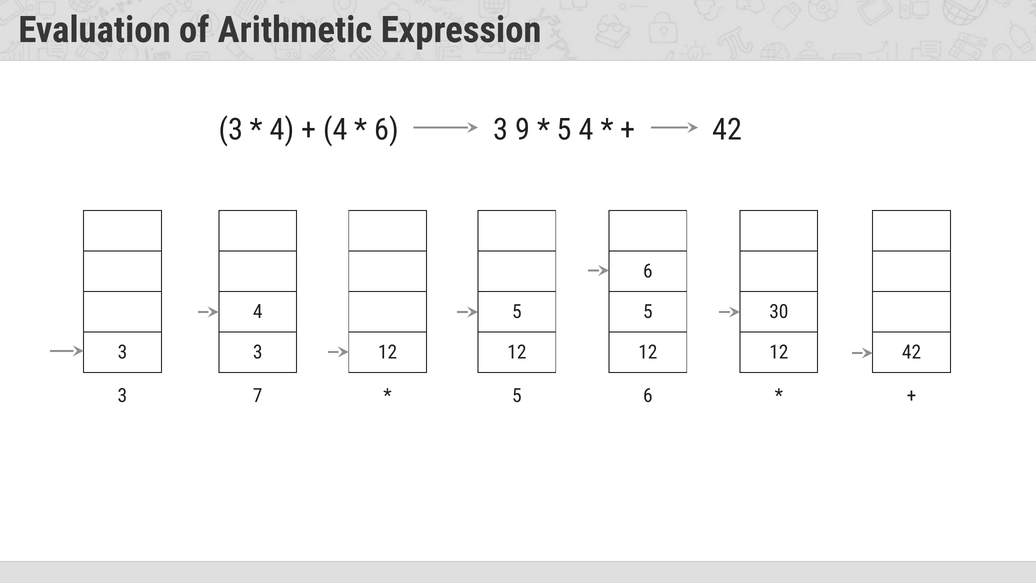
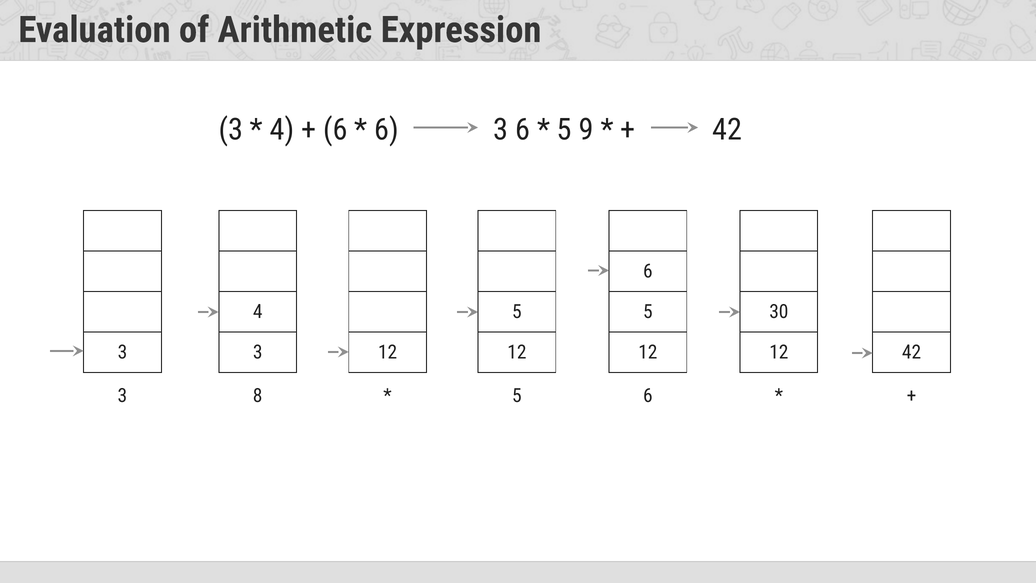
4 at (335, 130): 4 -> 6
3 9: 9 -> 6
5 4: 4 -> 9
7: 7 -> 8
